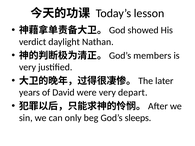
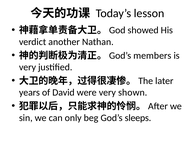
daylight: daylight -> another
depart: depart -> shown
